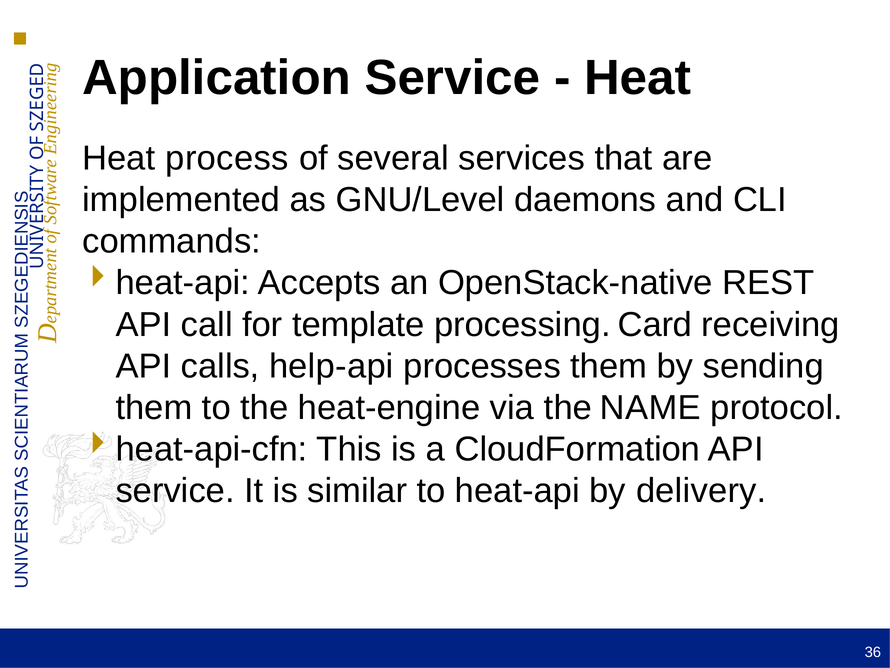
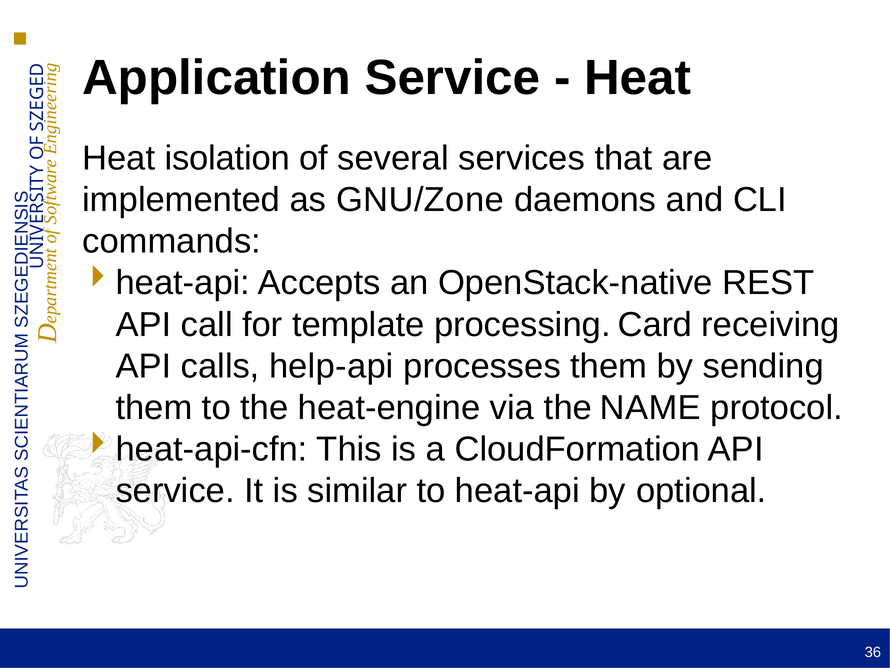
process: process -> isolation
GNU/Level: GNU/Level -> GNU/Zone
delivery: delivery -> optional
